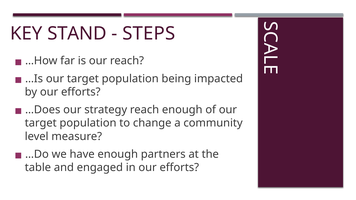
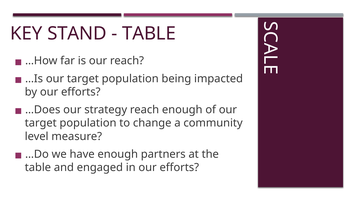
STEPS at (149, 33): STEPS -> TABLE
